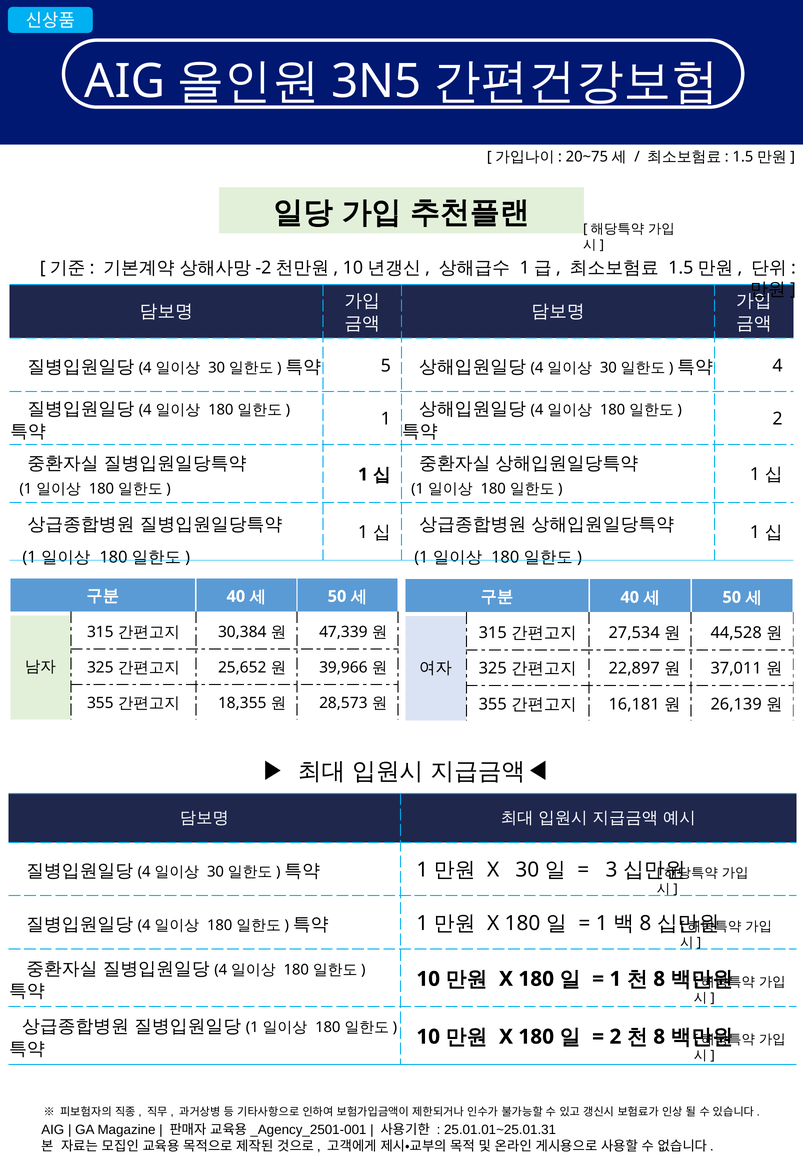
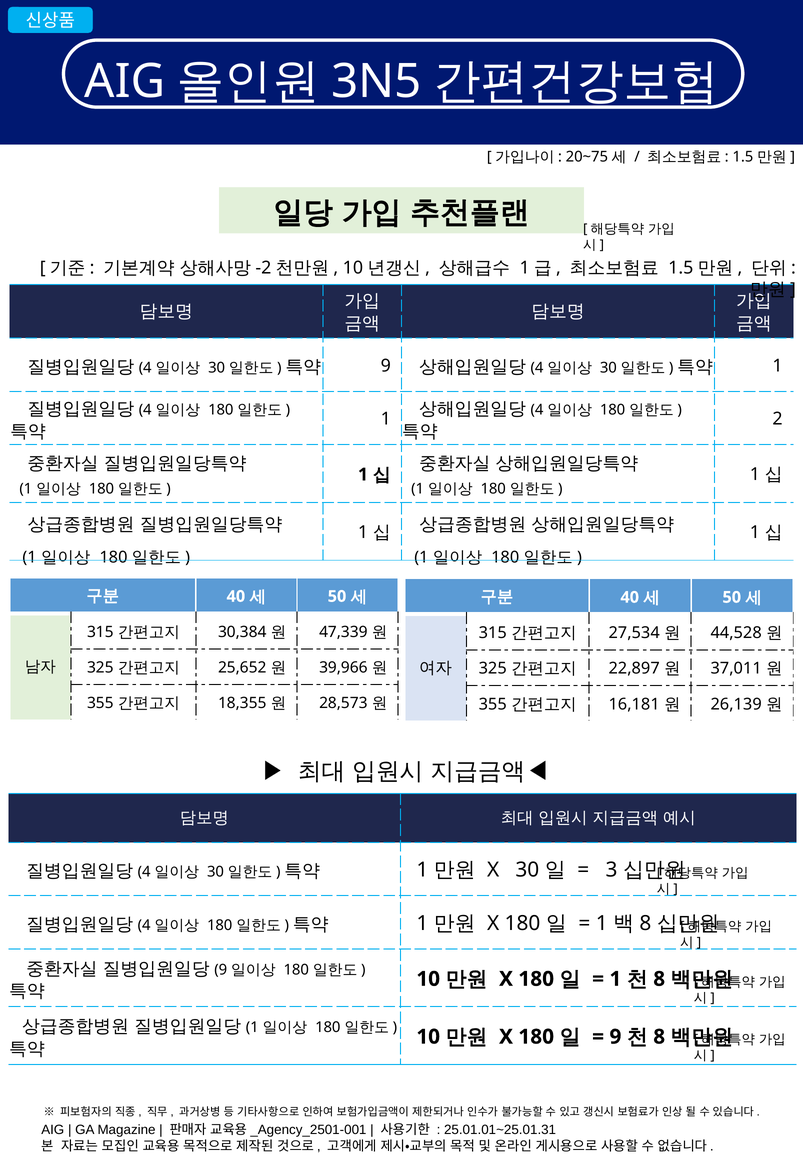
5 at (386, 366): 5 -> 9
4 at (778, 366): 4 -> 1
4 at (221, 970): 4 -> 9
2 at (615, 1037): 2 -> 9
